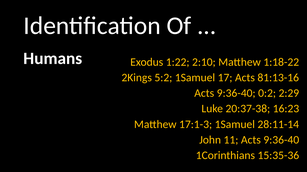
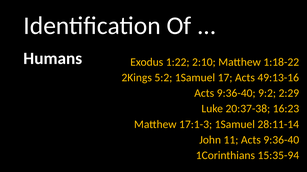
81:13-16: 81:13-16 -> 49:13-16
0:2: 0:2 -> 9:2
15:35-36: 15:35-36 -> 15:35-94
